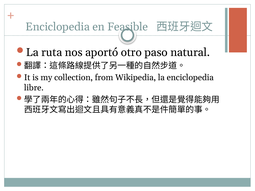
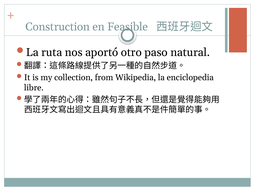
Enciclopedia at (58, 27): Enciclopedia -> Construction
